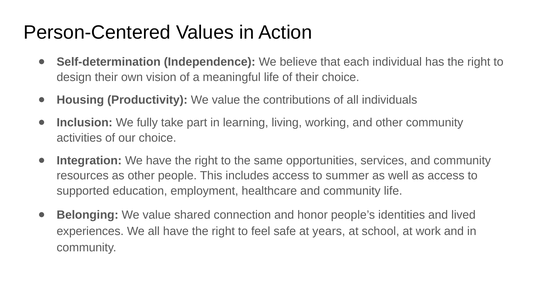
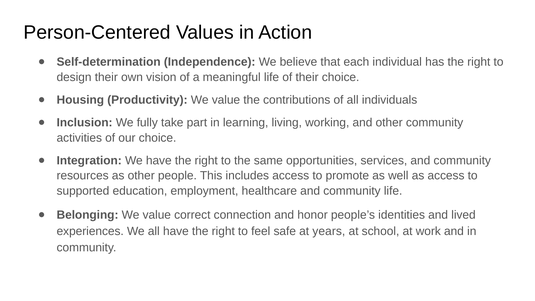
summer: summer -> promote
shared: shared -> correct
